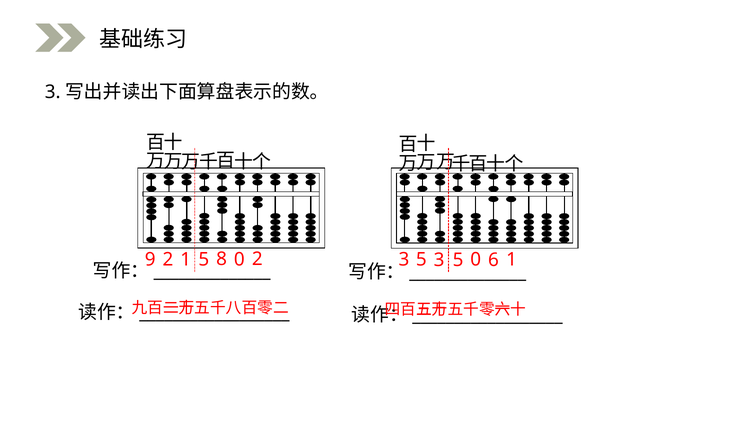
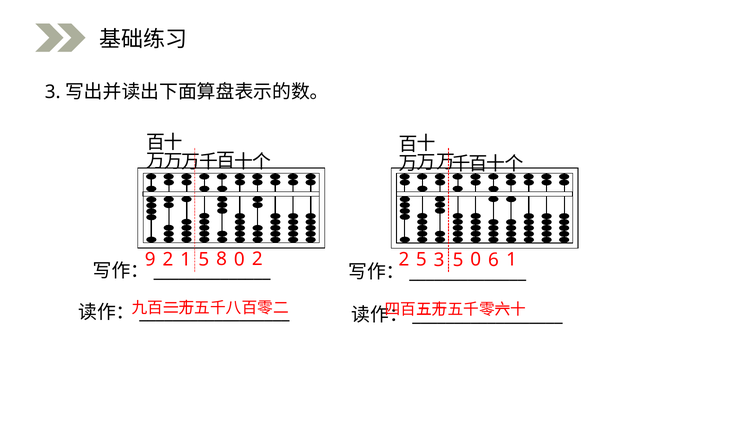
3 at (404, 259): 3 -> 2
